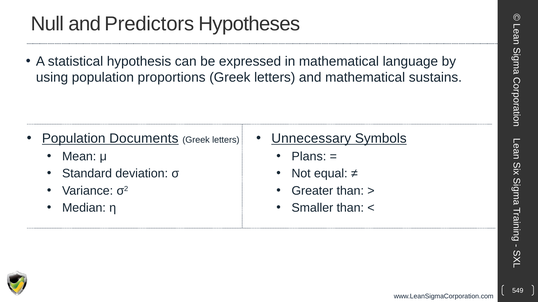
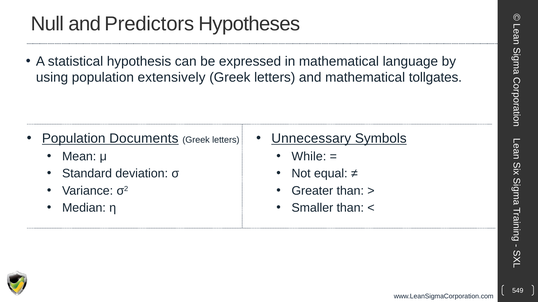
proportions: proportions -> extensively
sustains: sustains -> tollgates
Plans: Plans -> While
